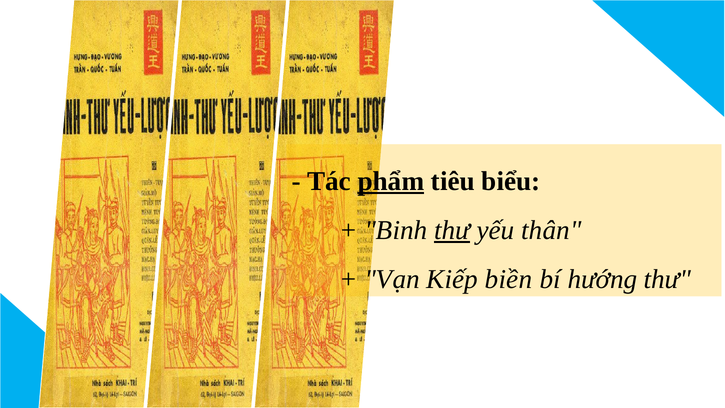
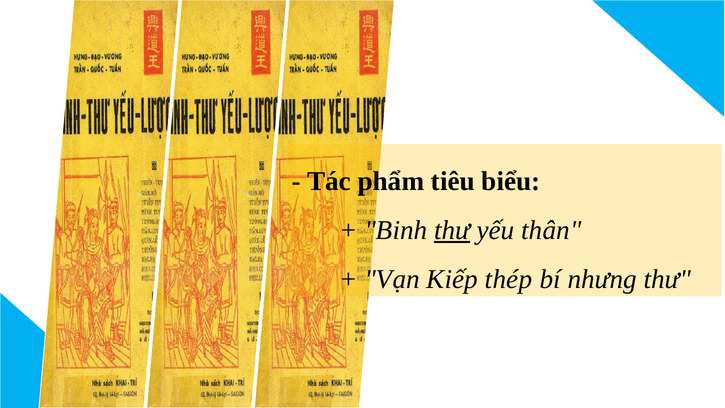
phẩm underline: present -> none
biền: biền -> thép
hướng: hướng -> nhưng
